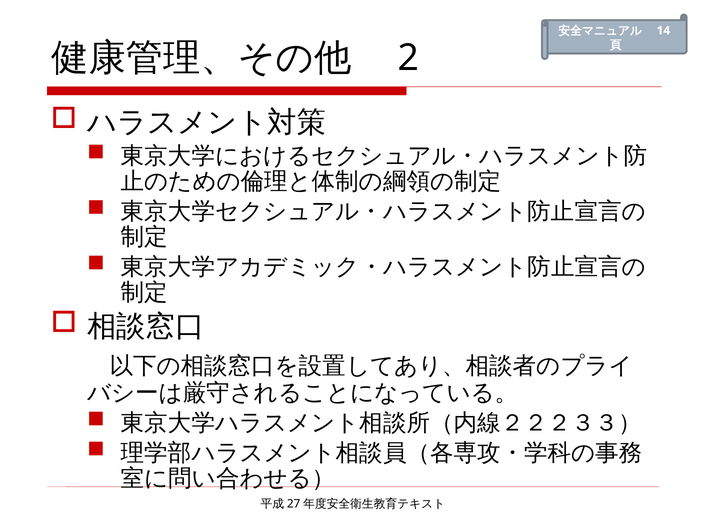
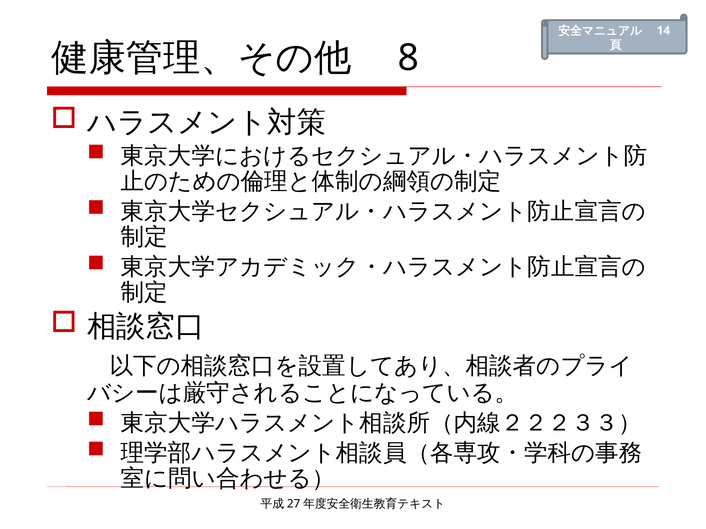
2: 2 -> 8
